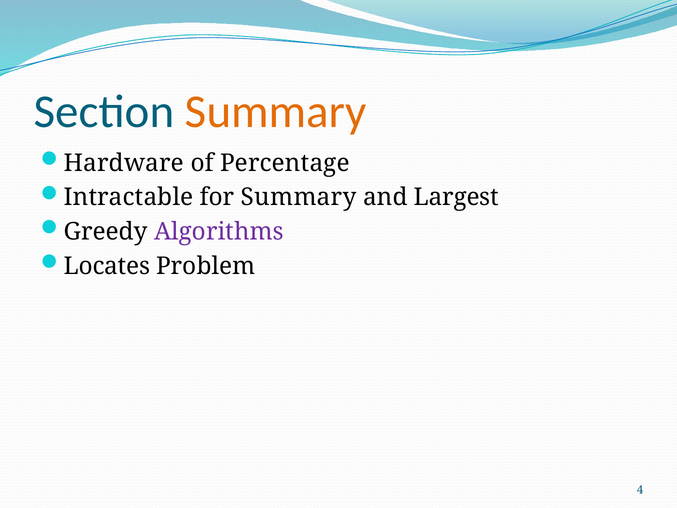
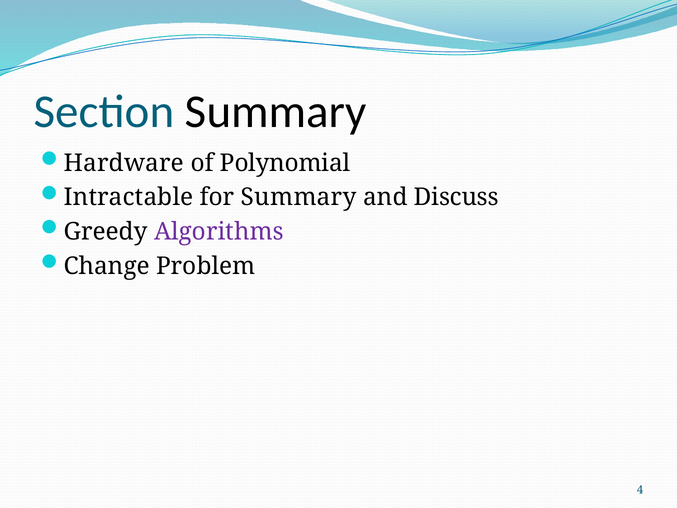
Summary at (276, 112) colour: orange -> black
Percentage: Percentage -> Polynomial
Largest: Largest -> Discuss
Locates: Locates -> Change
